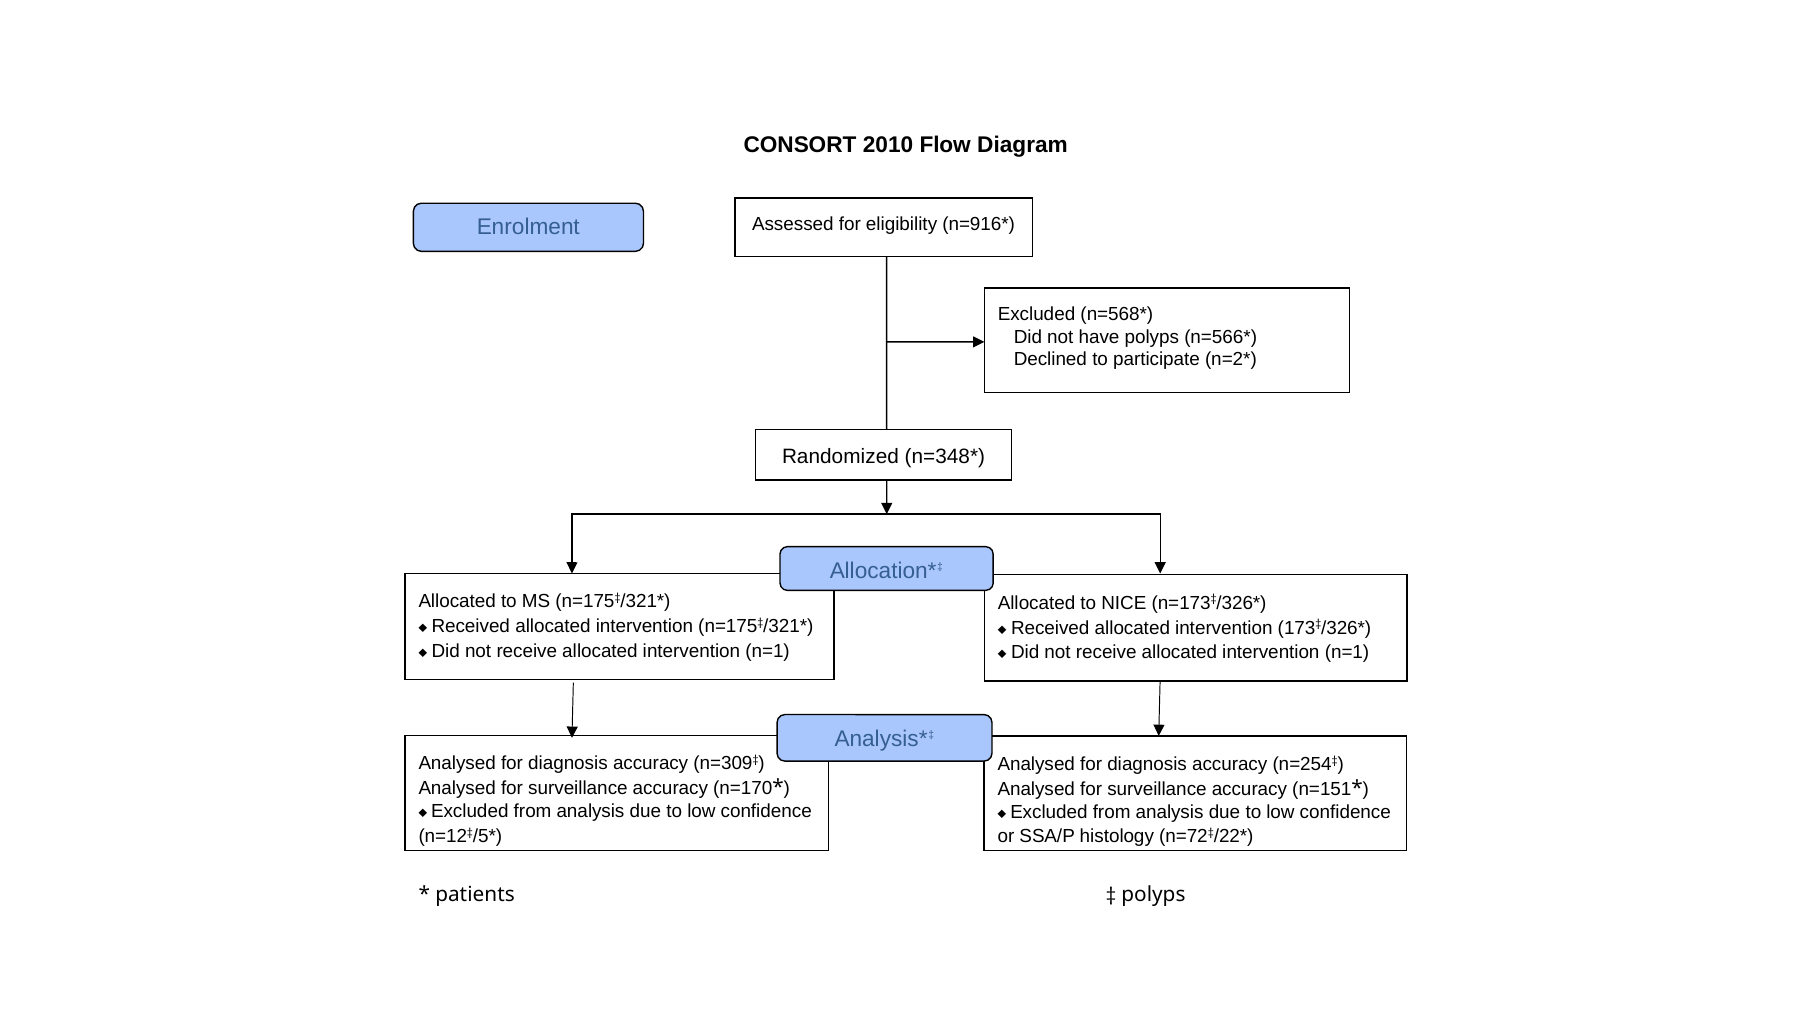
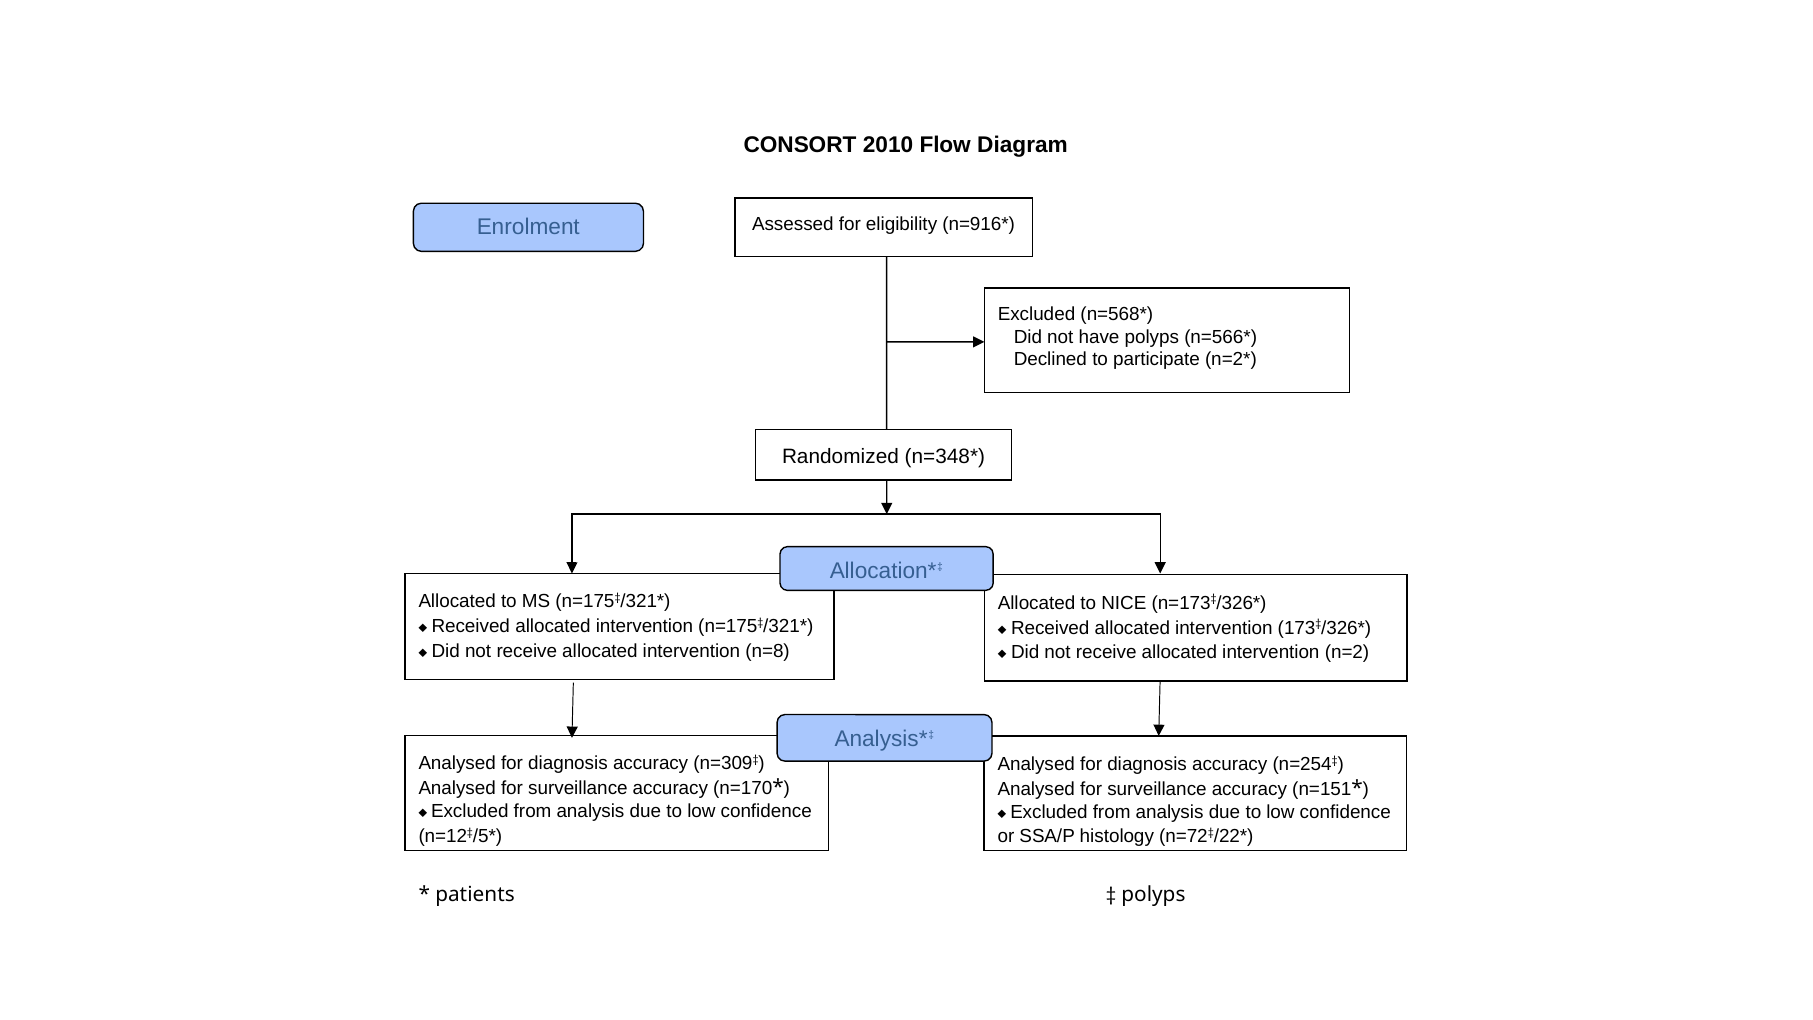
n=1 at (768, 651): n=1 -> n=8
n=1 at (1347, 653): n=1 -> n=2
